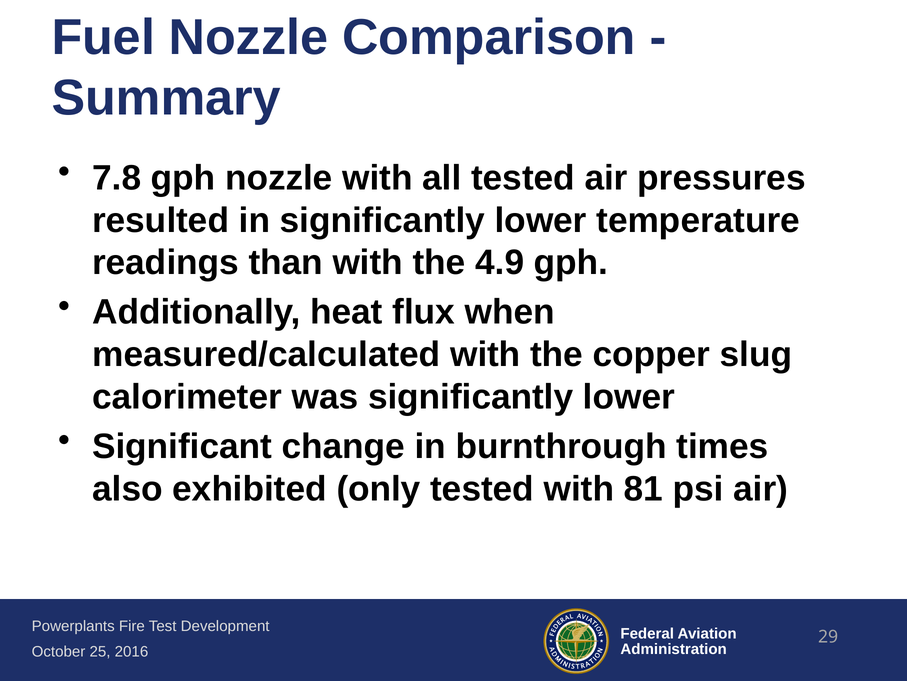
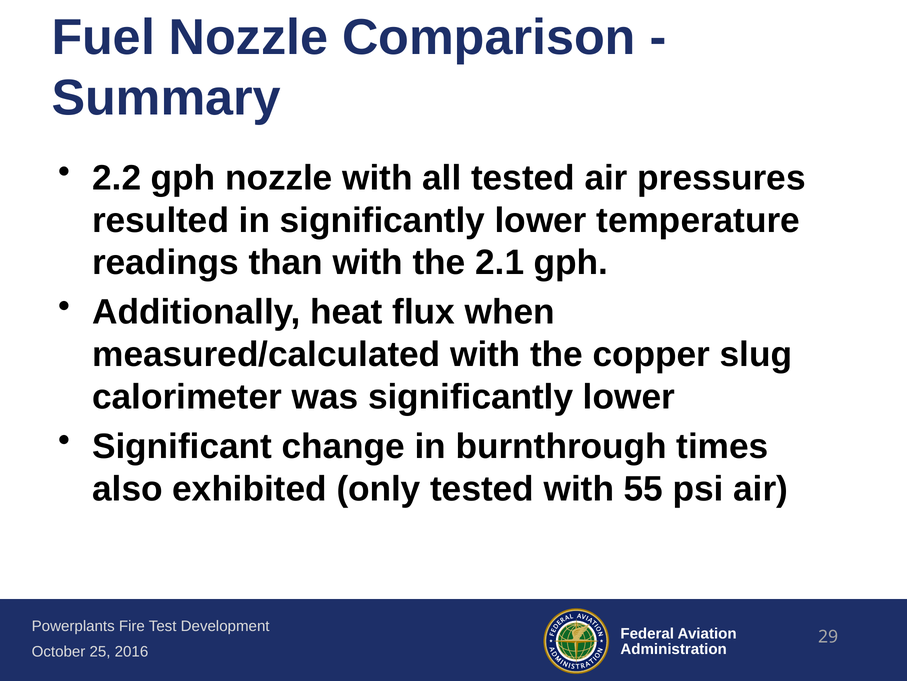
7.8: 7.8 -> 2.2
4.9: 4.9 -> 2.1
81: 81 -> 55
